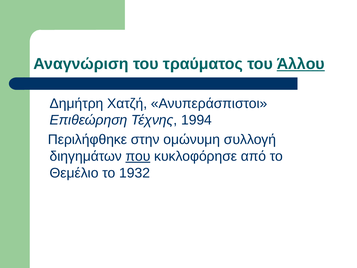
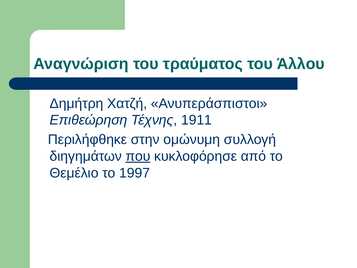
Άλλου underline: present -> none
1994: 1994 -> 1911
1932: 1932 -> 1997
